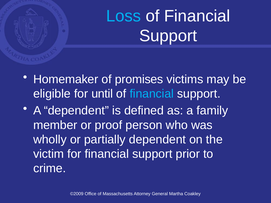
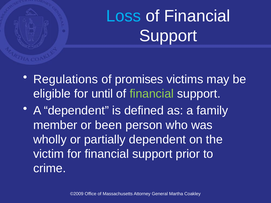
Homemaker: Homemaker -> Regulations
financial at (152, 94) colour: light blue -> light green
proof: proof -> been
